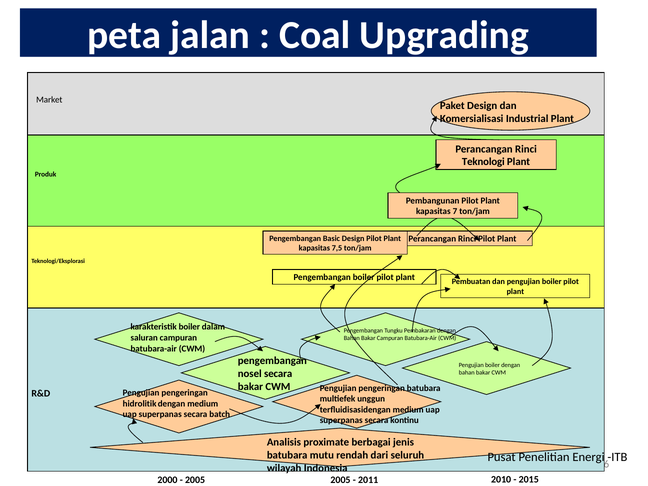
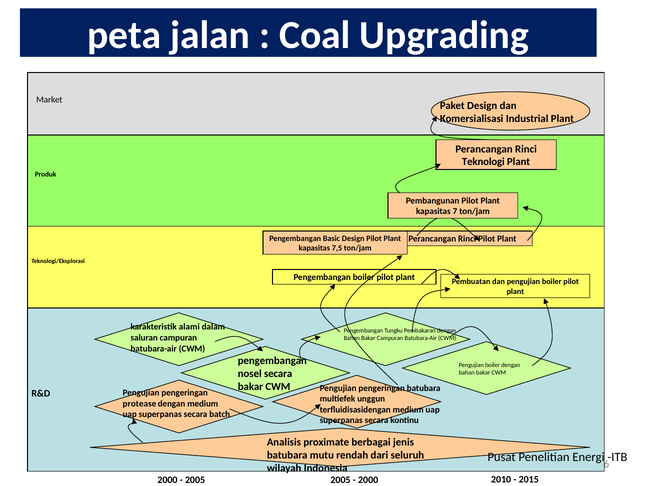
karakteristik boiler: boiler -> alami
hidrolitik: hidrolitik -> protease
2011 at (368, 480): 2011 -> 2000
